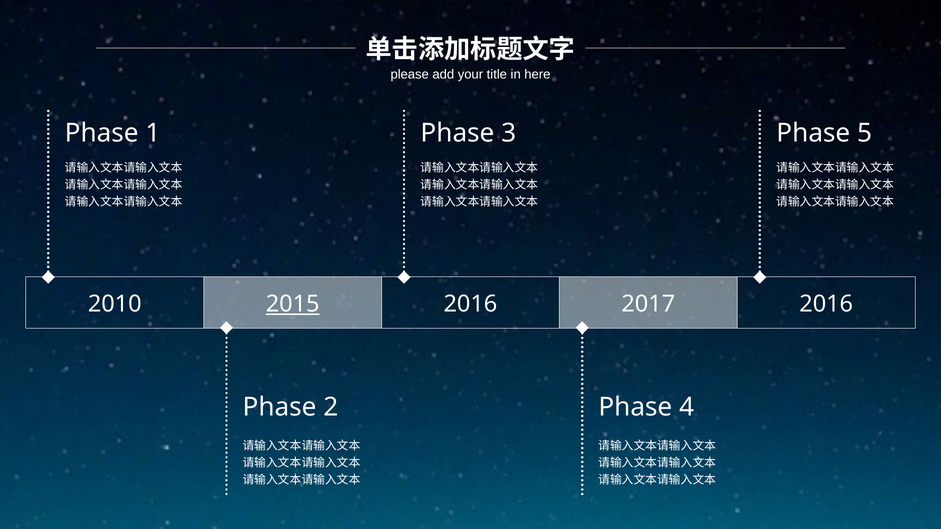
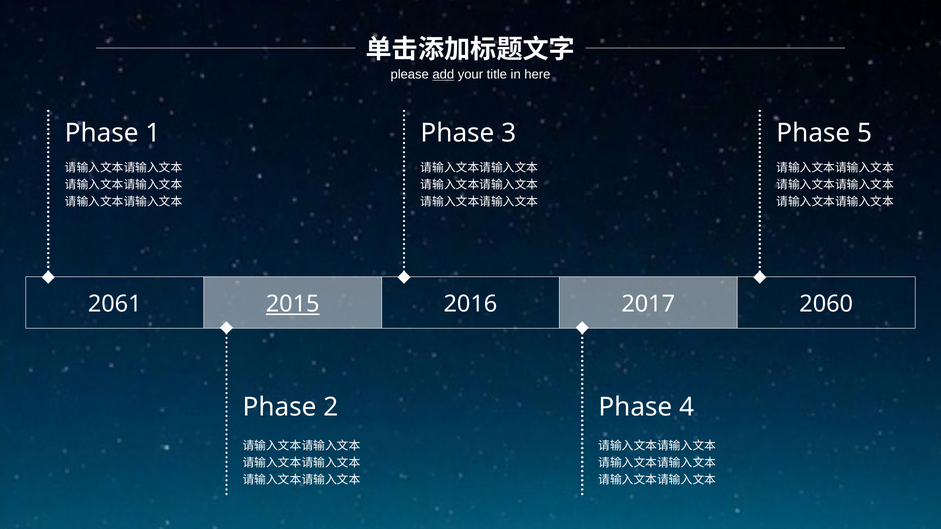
add underline: none -> present
2010: 2010 -> 2061
2017 2016: 2016 -> 2060
